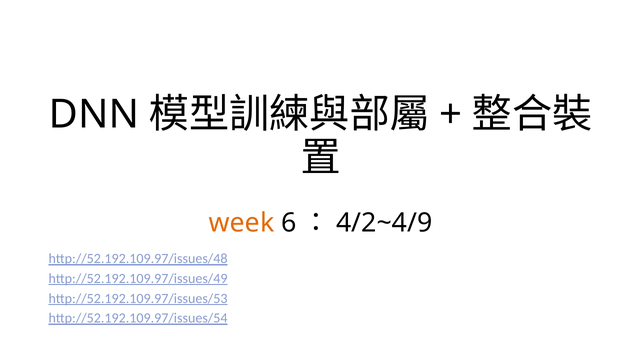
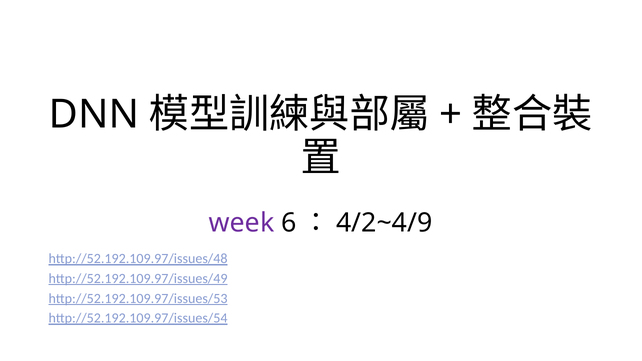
week colour: orange -> purple
